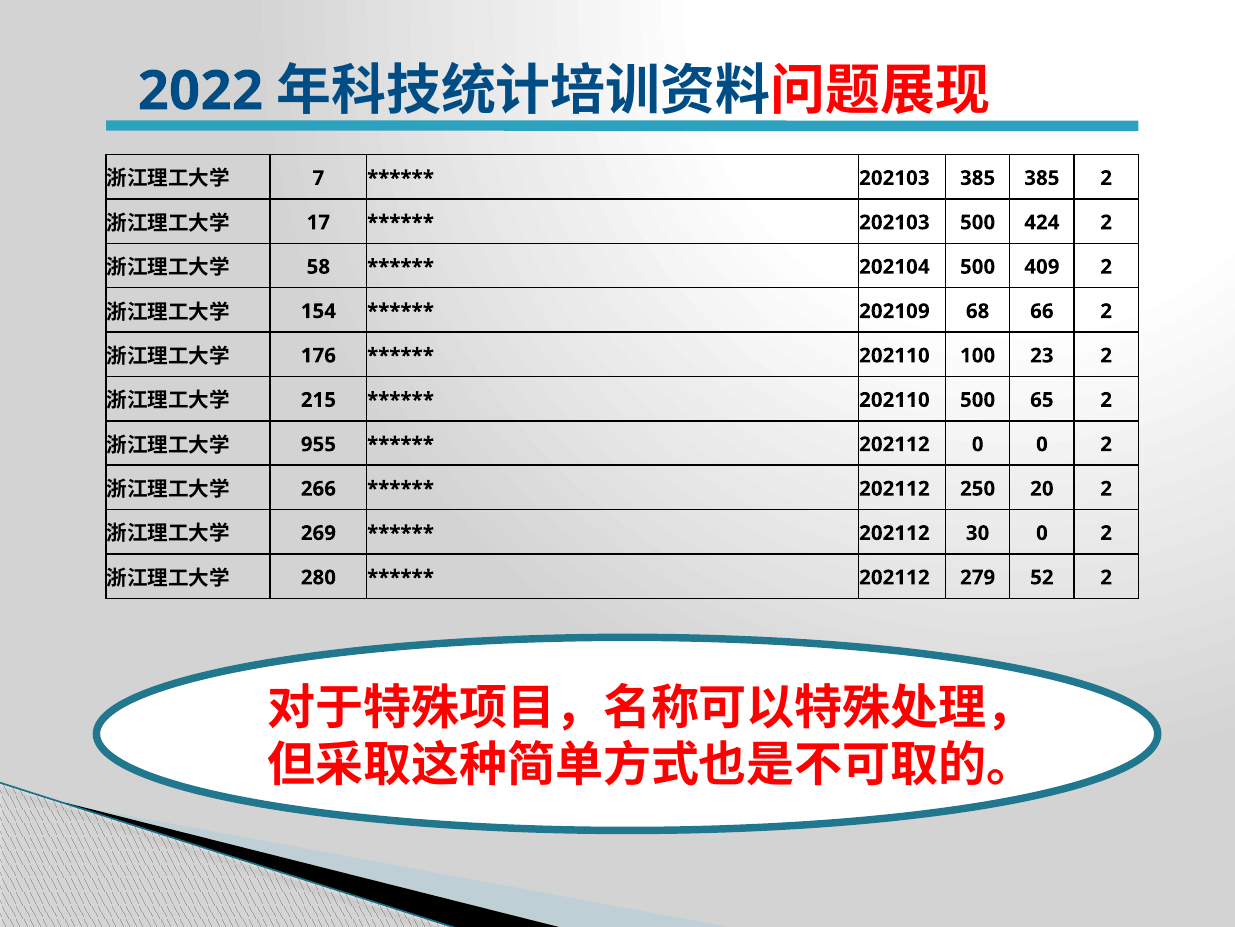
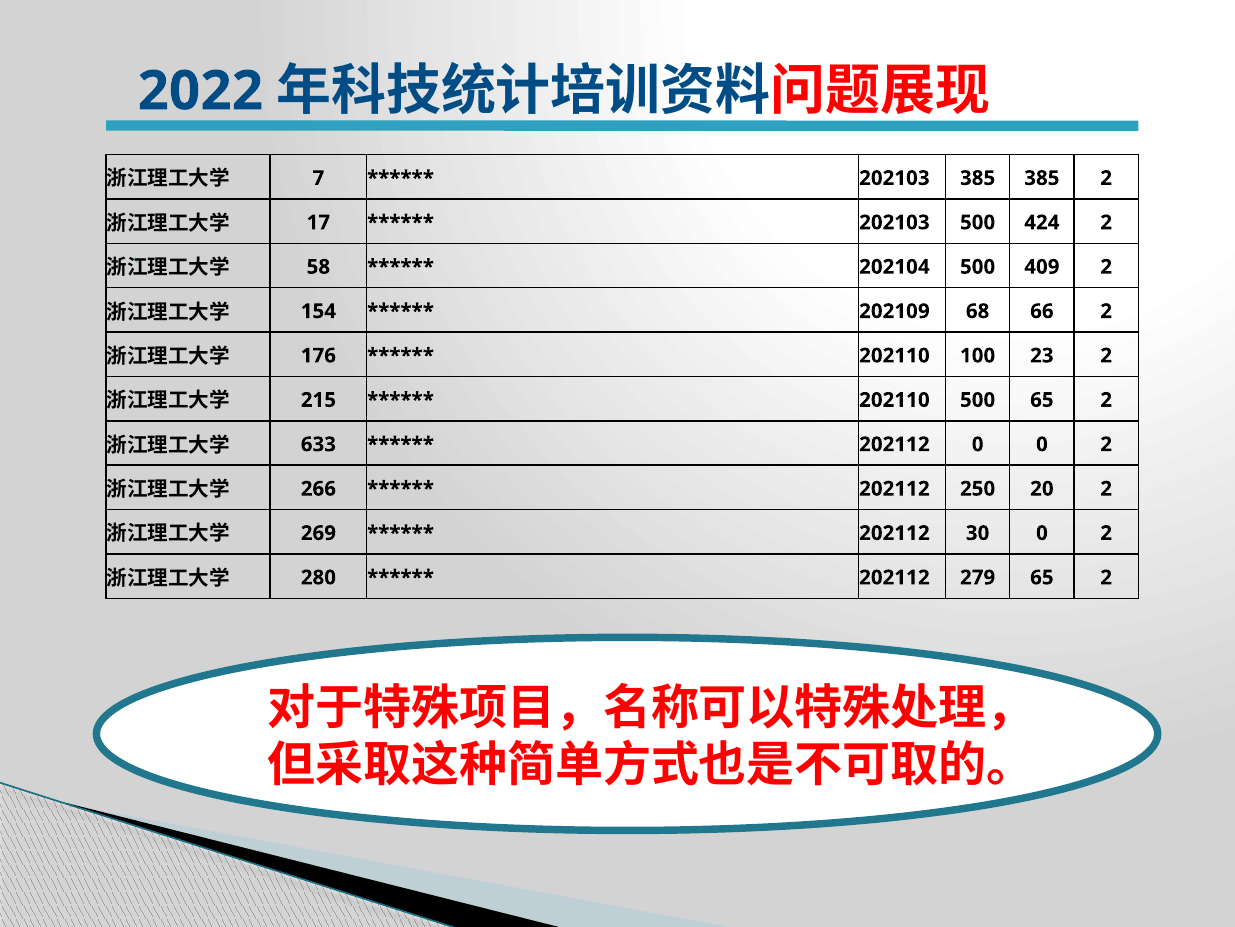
955: 955 -> 633
279 52: 52 -> 65
